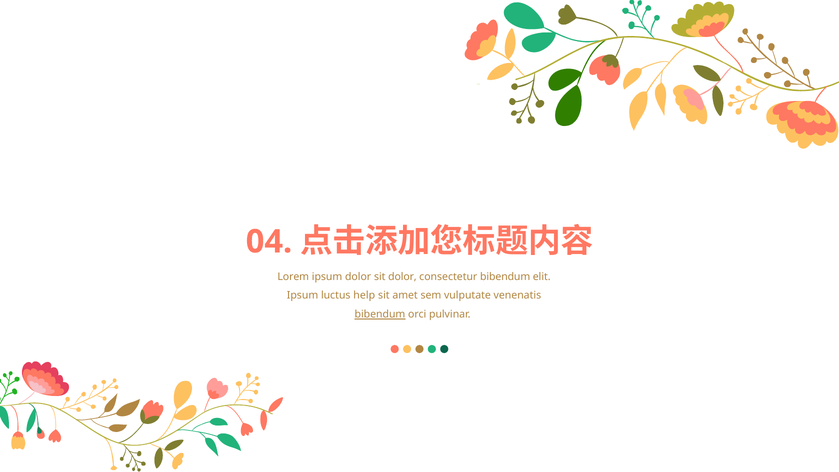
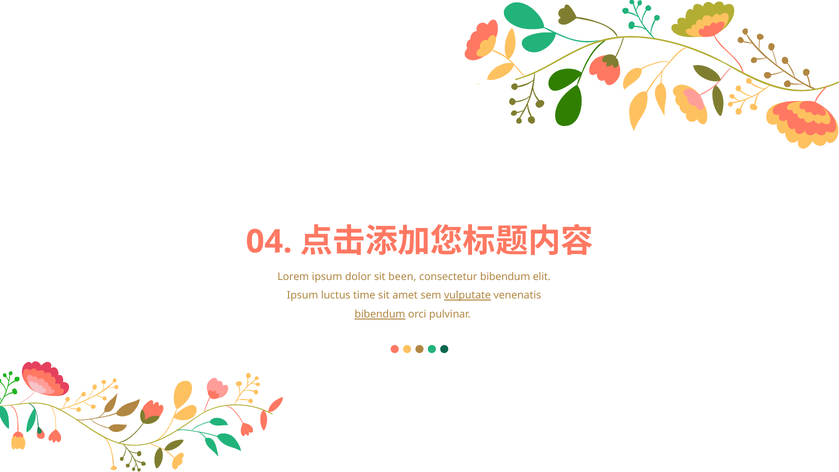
sit dolor: dolor -> been
help: help -> time
vulputate underline: none -> present
